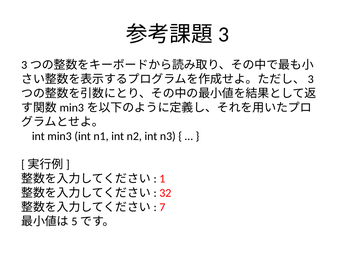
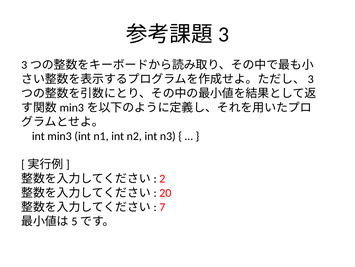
1: 1 -> 2
32: 32 -> 20
